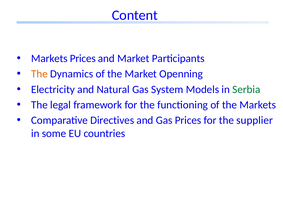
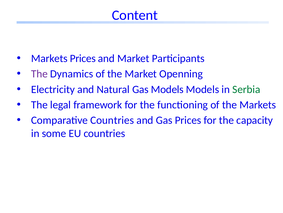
The at (39, 74) colour: orange -> purple
Gas System: System -> Models
Comparative Directives: Directives -> Countries
supplier: supplier -> capacity
